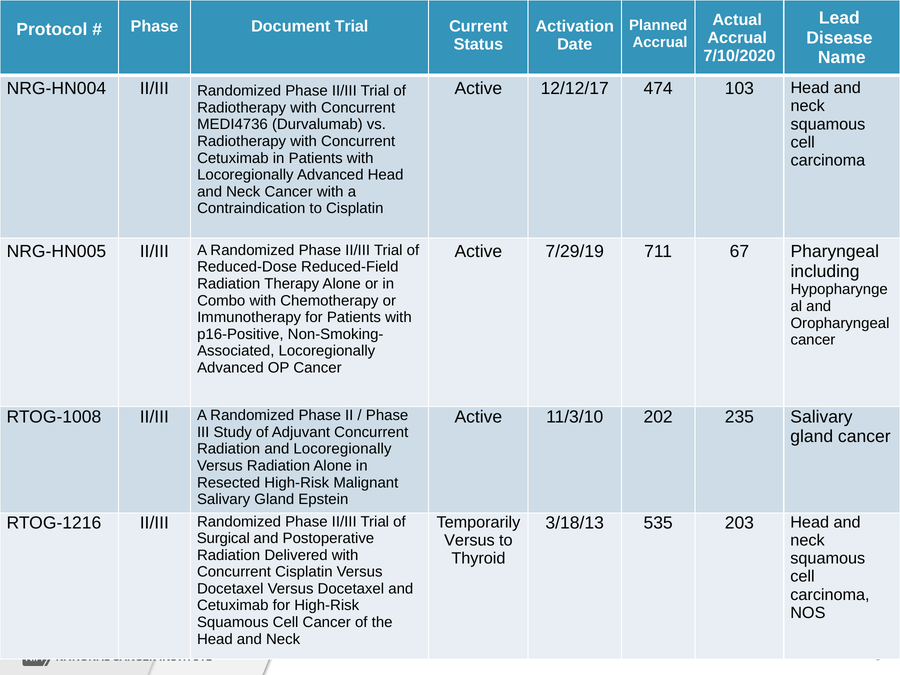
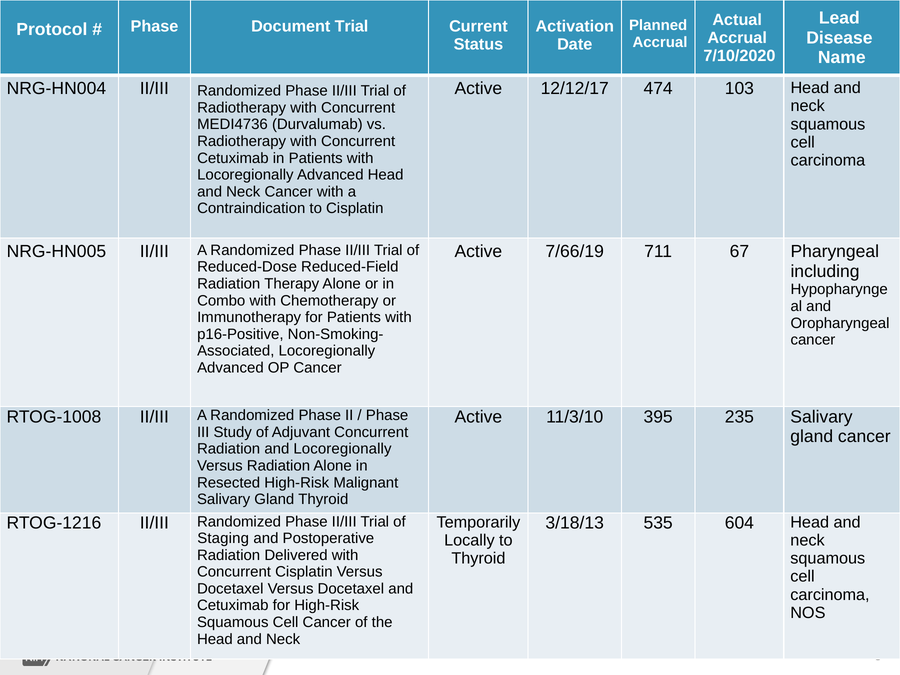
7/29/19: 7/29/19 -> 7/66/19
202: 202 -> 395
Gland Epstein: Epstein -> Thyroid
203: 203 -> 604
Surgical: Surgical -> Staging
Versus at (469, 540): Versus -> Locally
